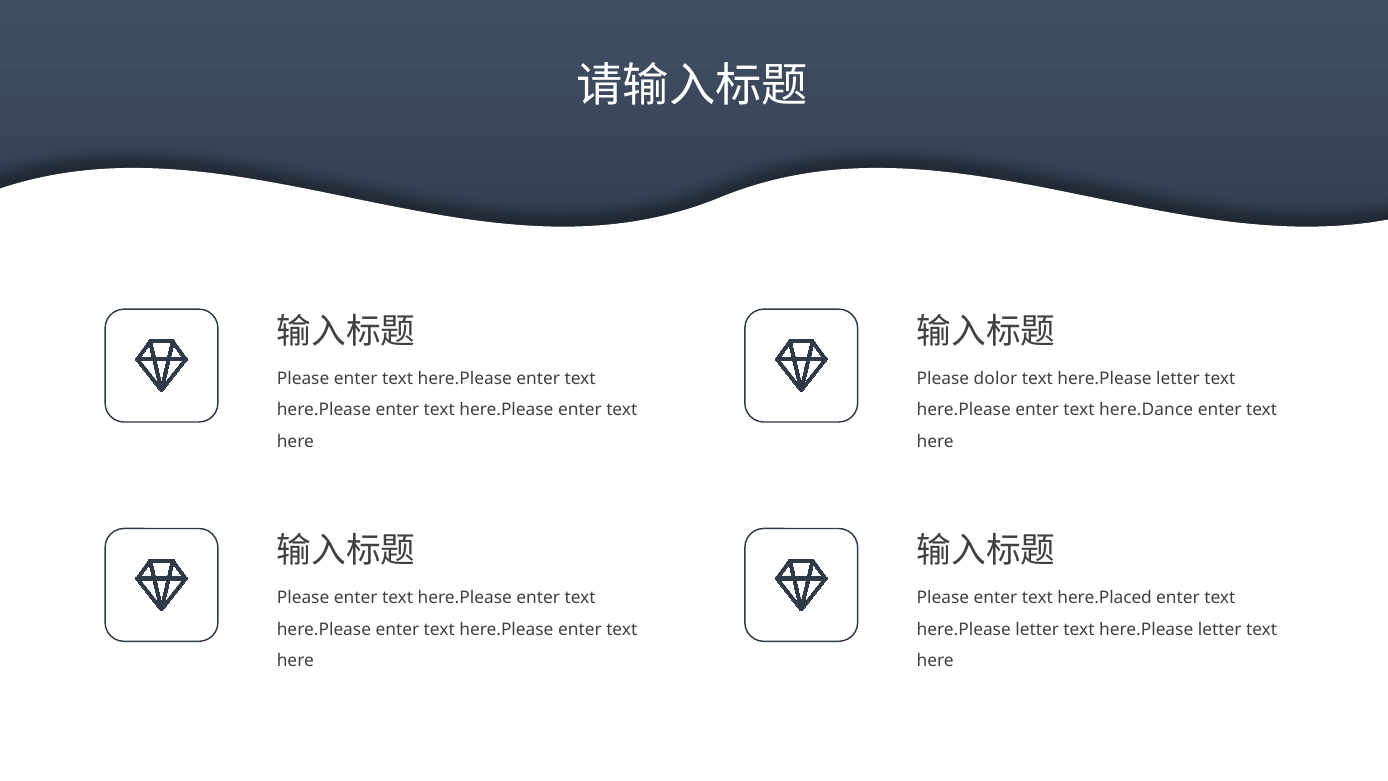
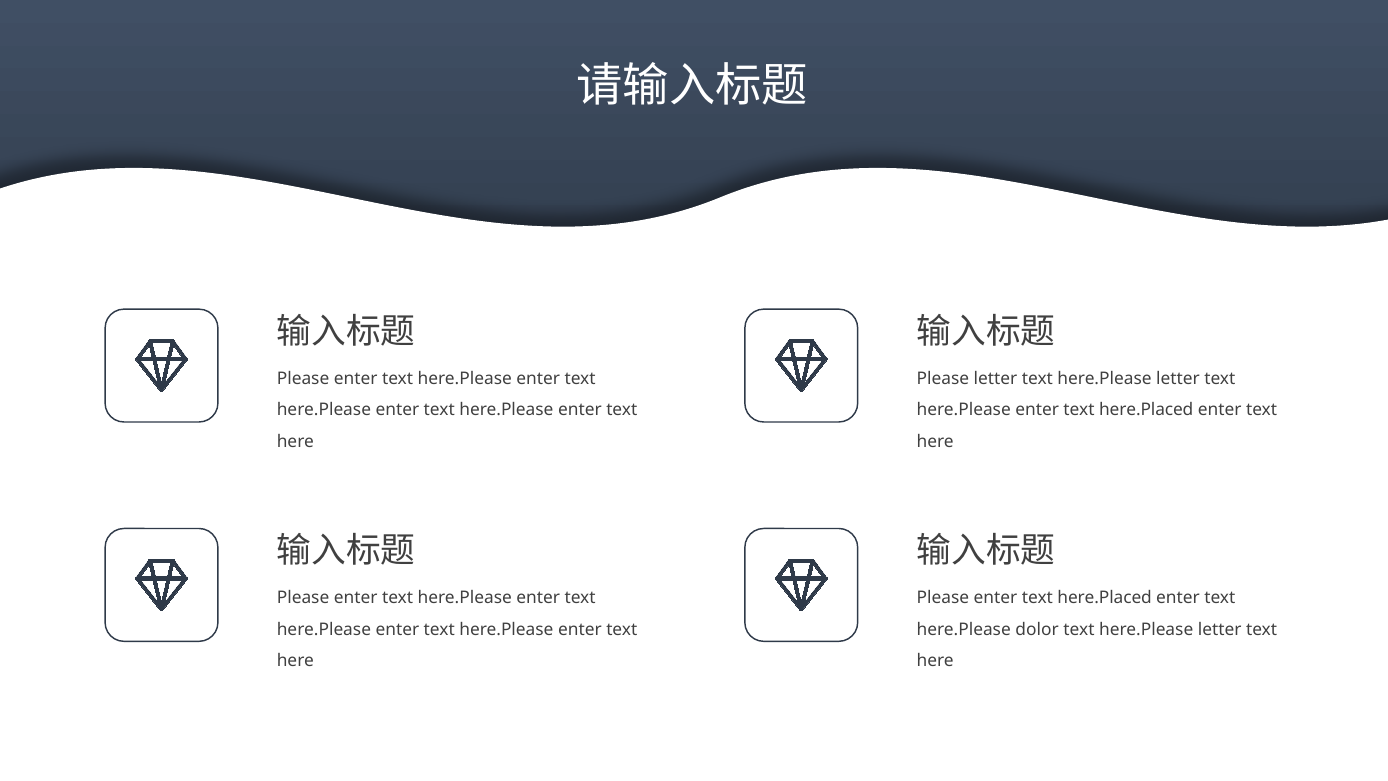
Please dolor: dolor -> letter
here.Please enter text here.Dance: here.Dance -> here.Placed
letter at (1037, 629): letter -> dolor
